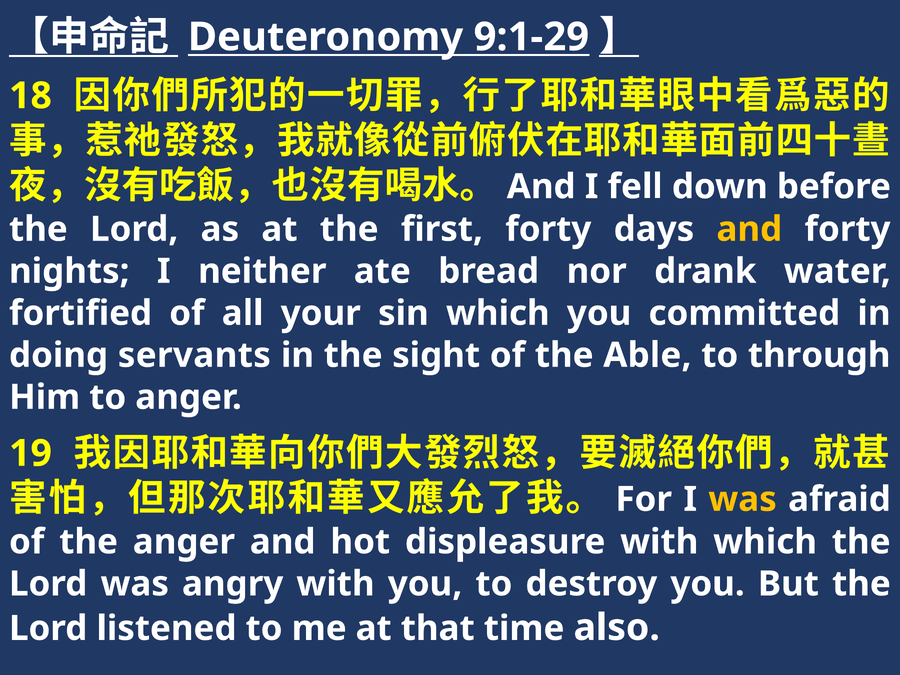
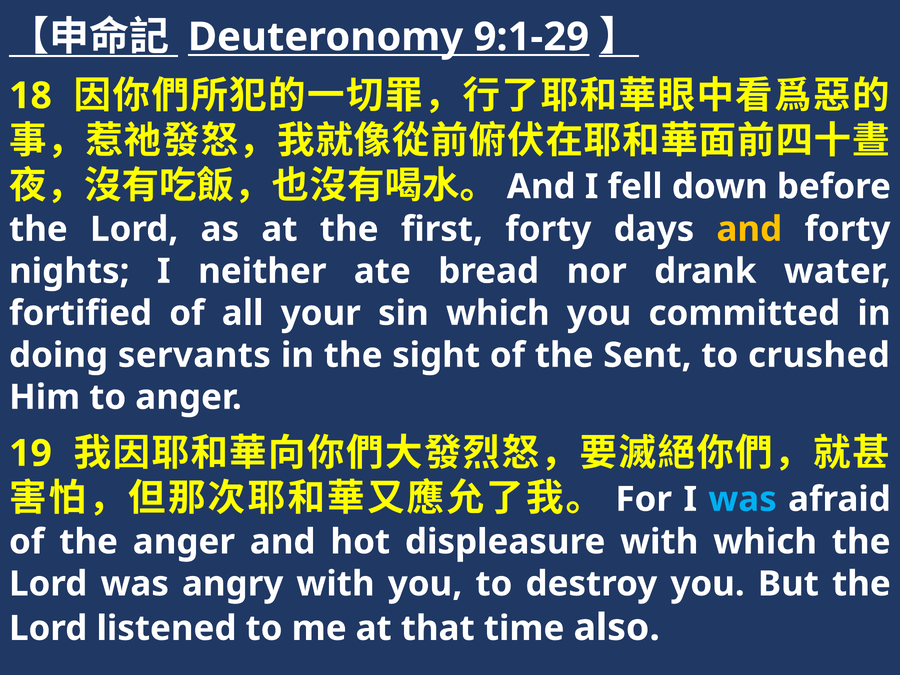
Able: Able -> Sent
through: through -> crushed
was at (743, 499) colour: yellow -> light blue
